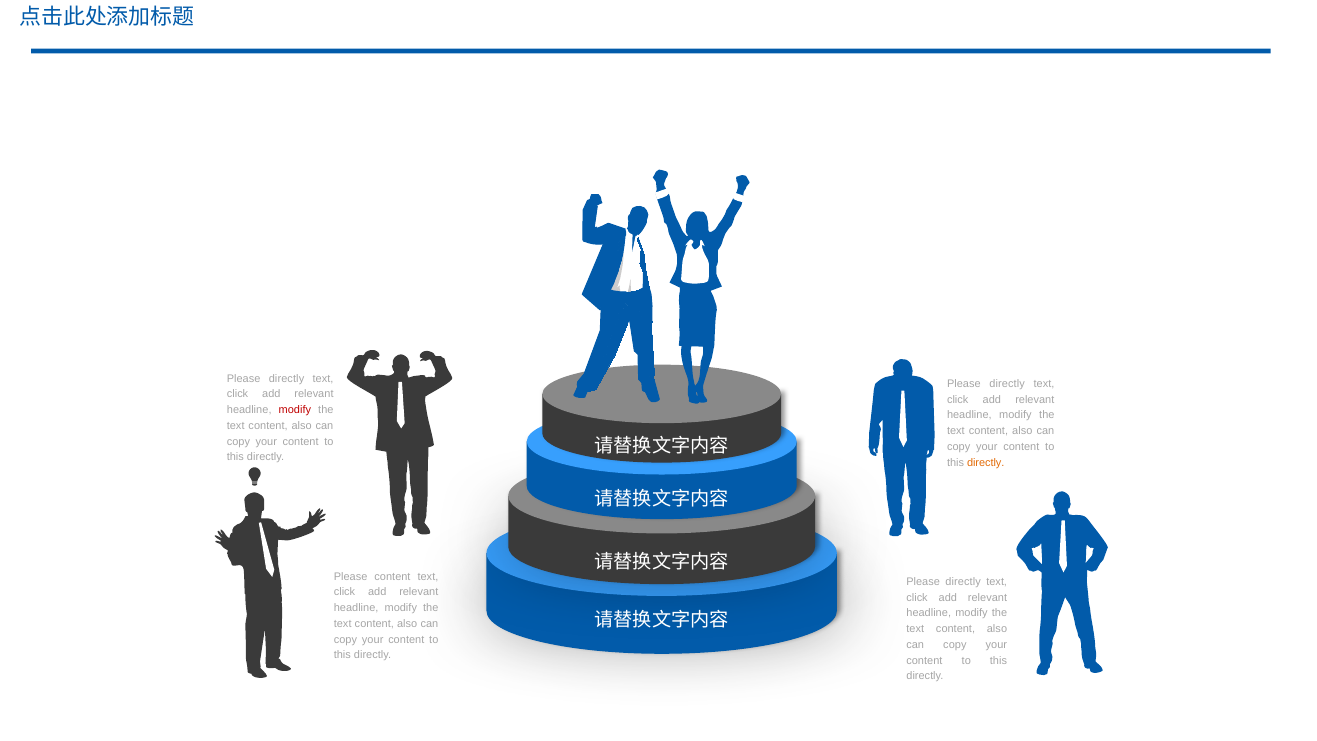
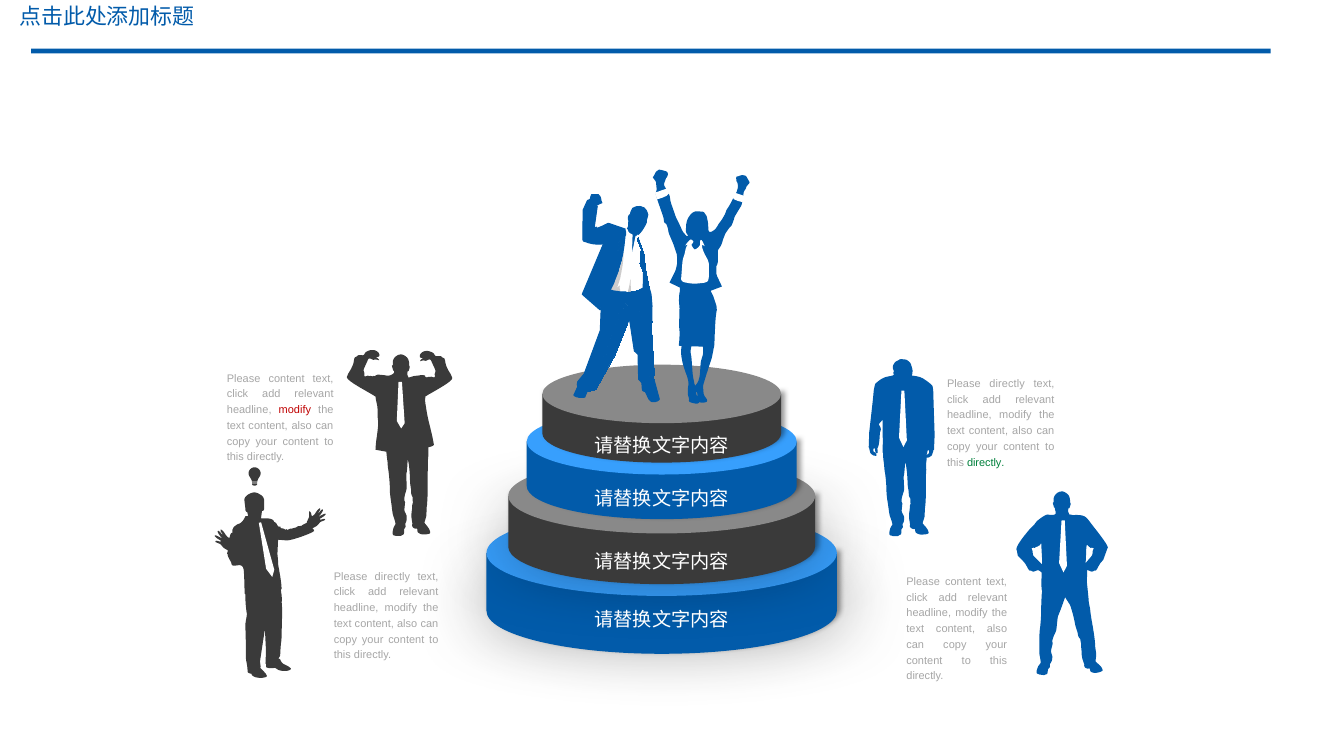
directly at (287, 378): directly -> content
directly at (986, 462) colour: orange -> green
content at (393, 576): content -> directly
directly at (963, 582): directly -> content
